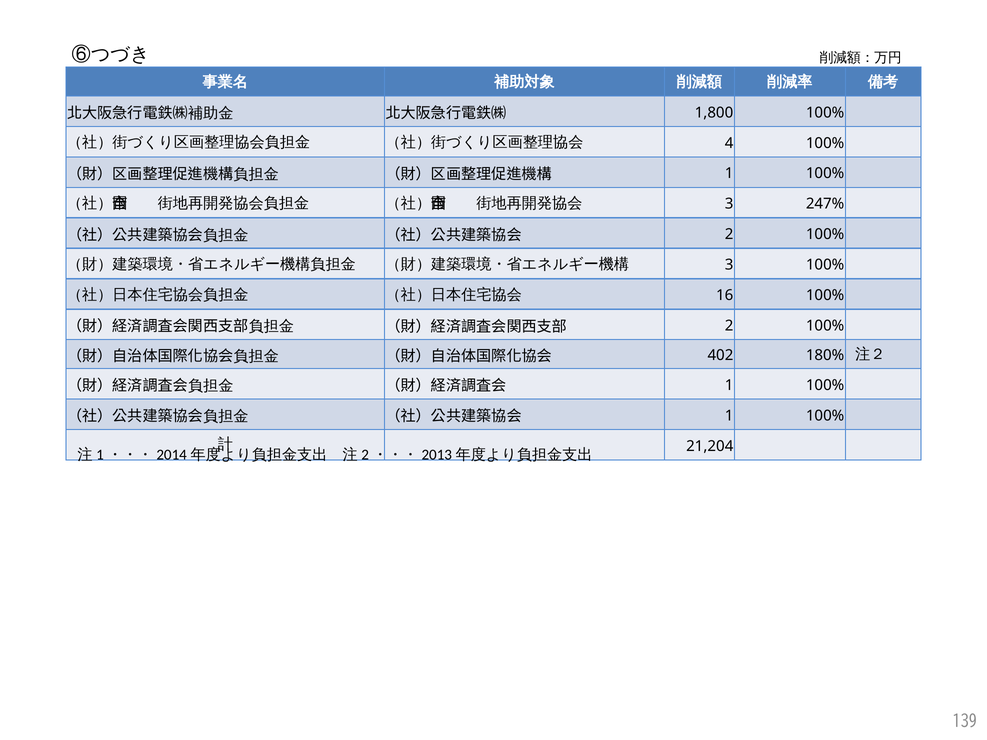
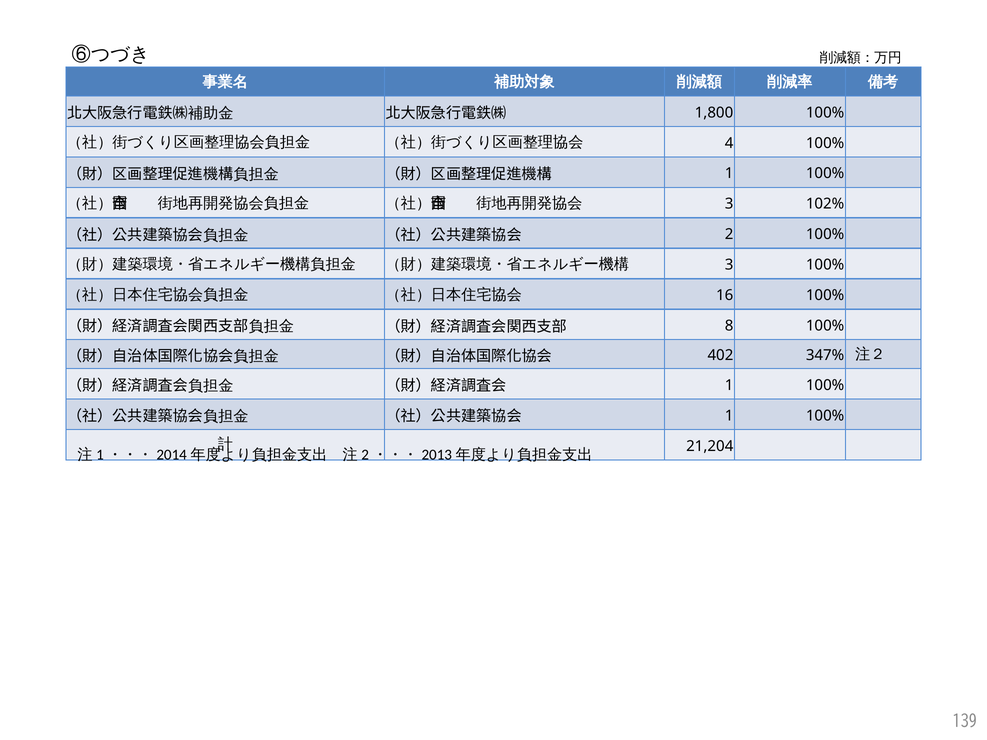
247%: 247% -> 102%
2 at (729, 326): 2 -> 8
180%: 180% -> 347%
